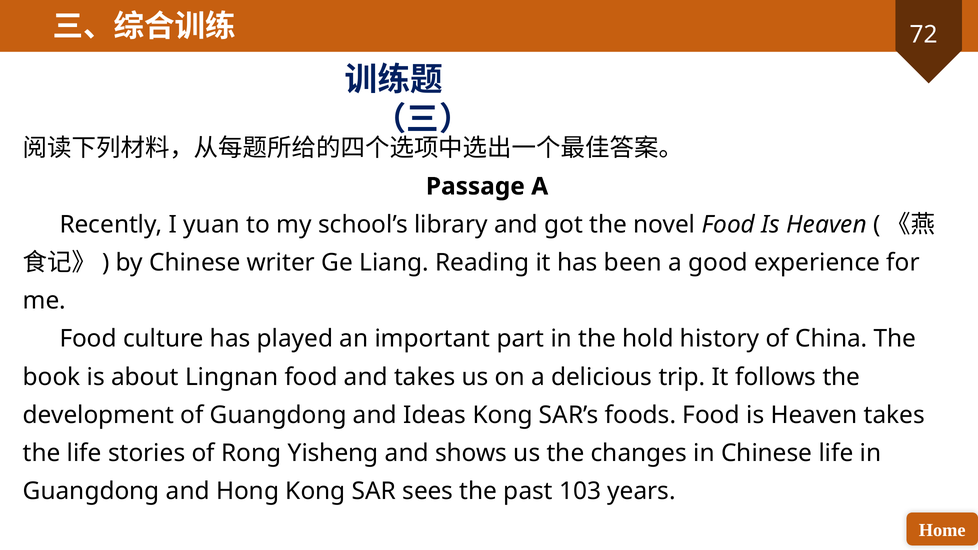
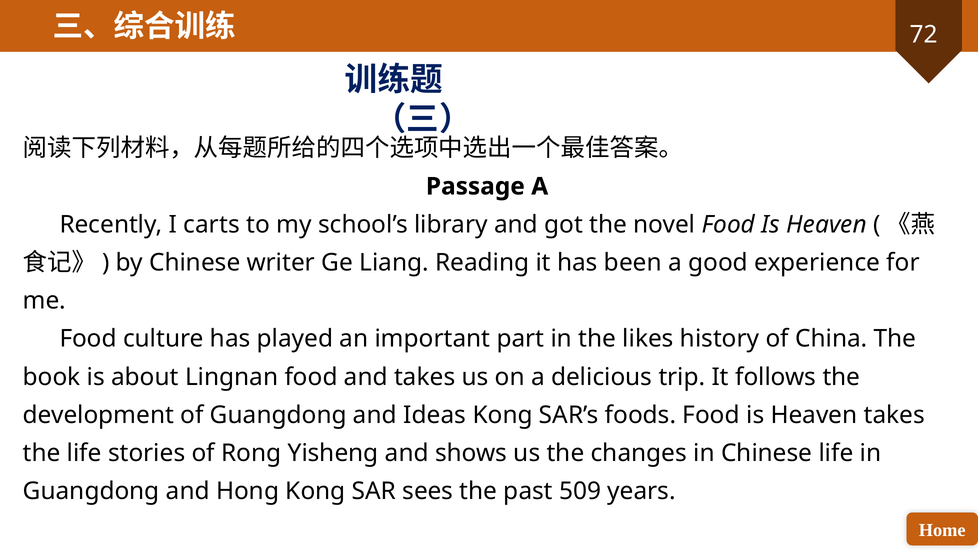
yuan: yuan -> carts
hold: hold -> likes
103: 103 -> 509
